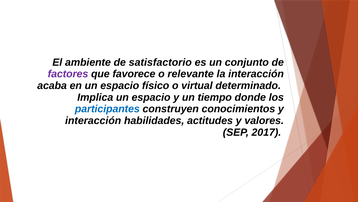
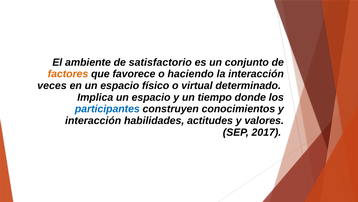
factores colour: purple -> orange
relevante: relevante -> haciendo
acaba: acaba -> veces
